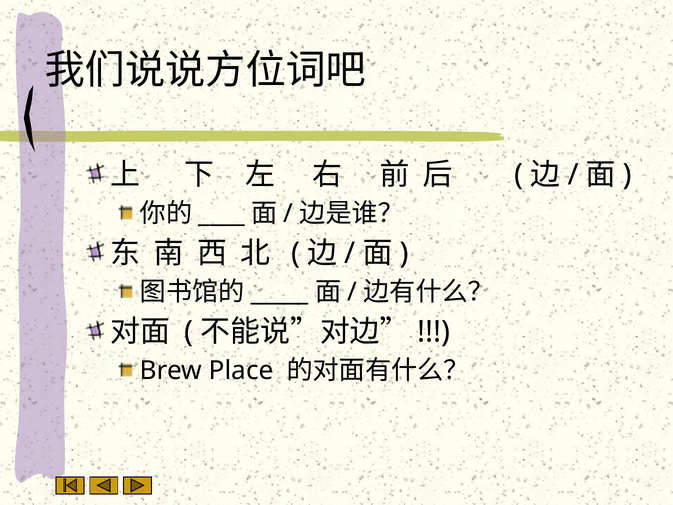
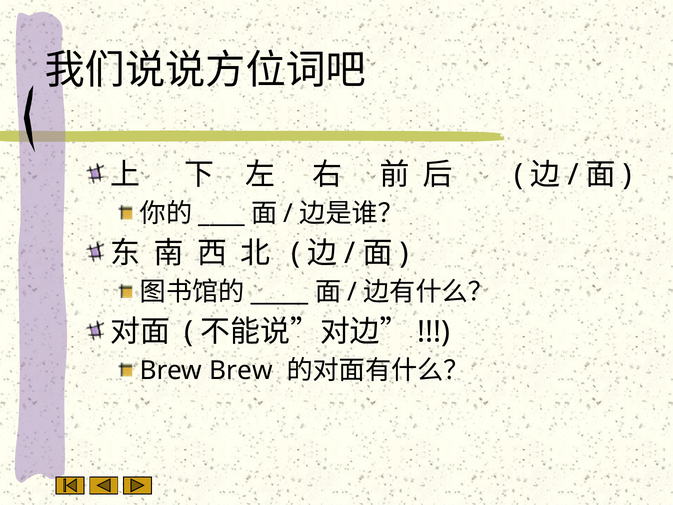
Brew Place: Place -> Brew
